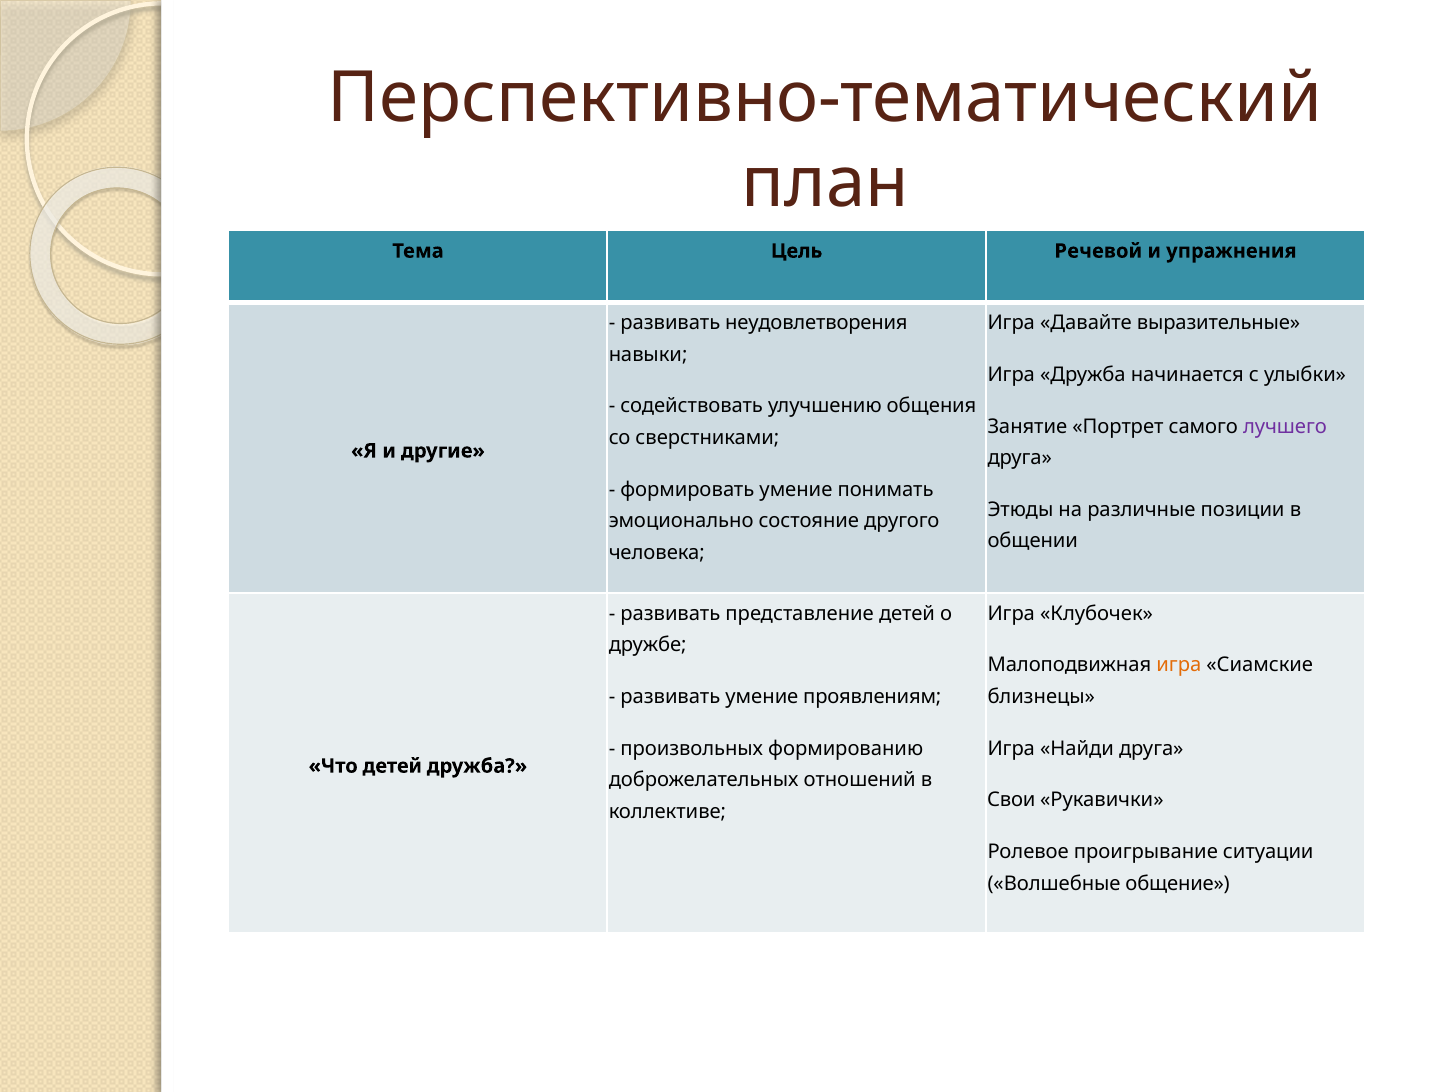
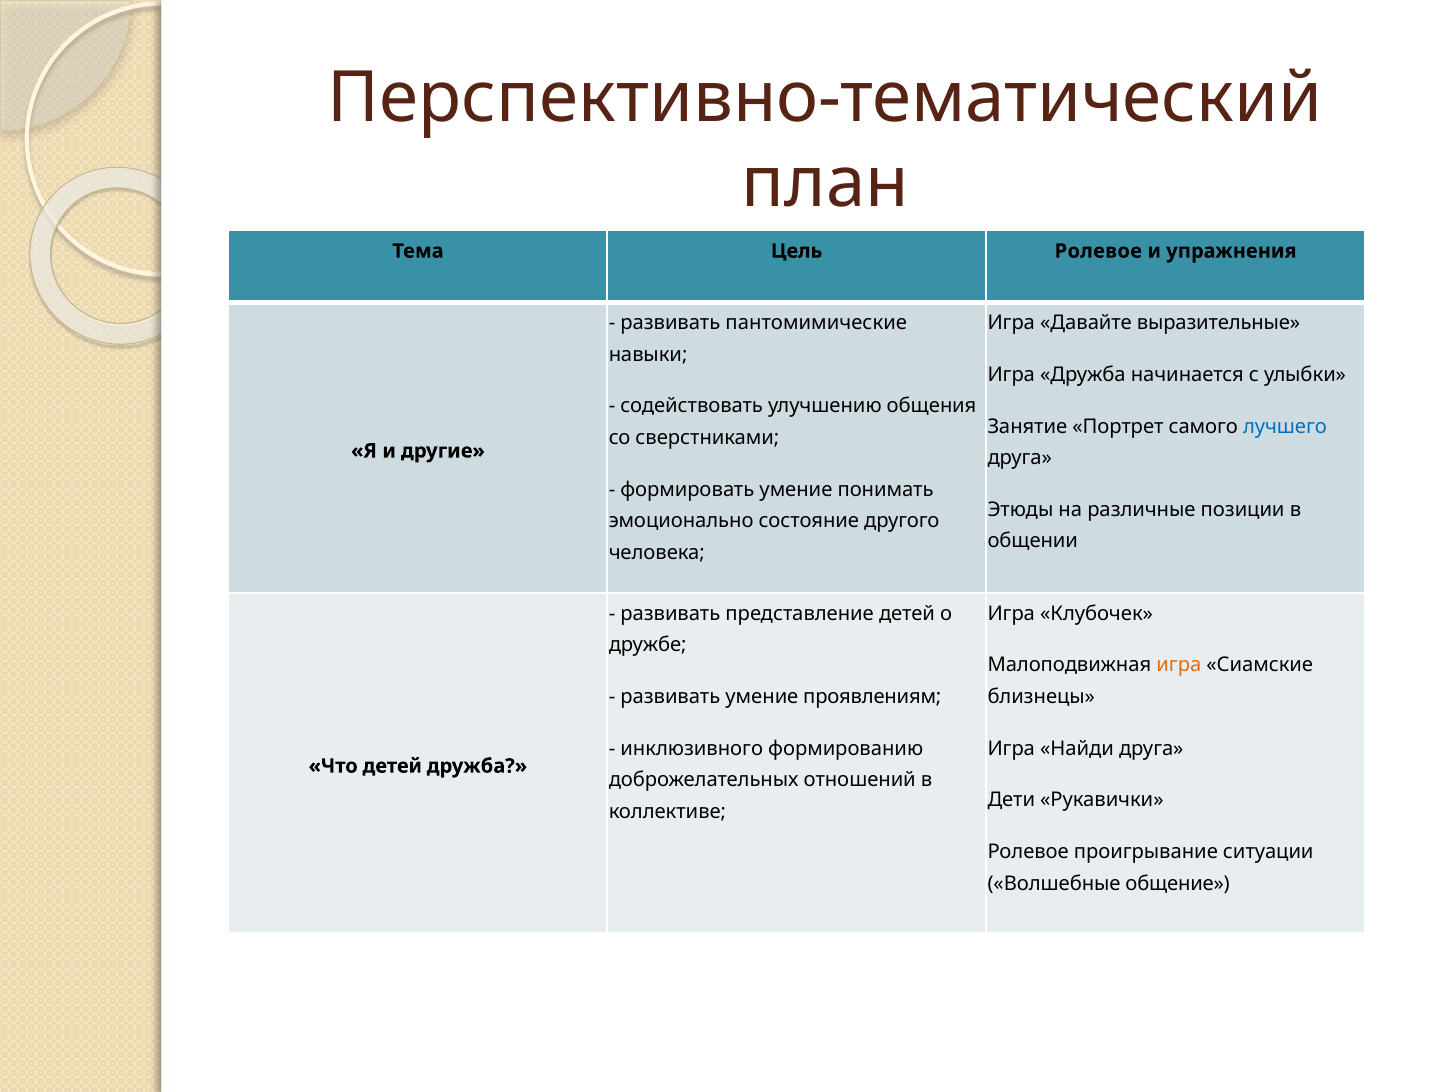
Цель Речевой: Речевой -> Ролевое
неудовлетворения: неудовлетворения -> пантомимические
лучшего colour: purple -> blue
произвольных: произвольных -> инклюзивного
Свои: Свои -> Дети
